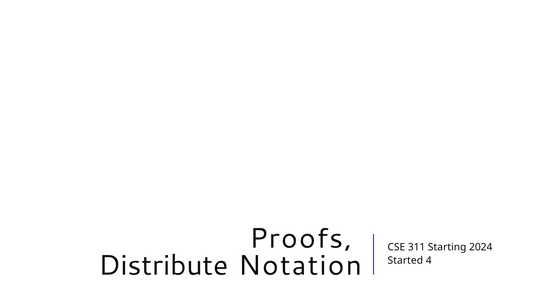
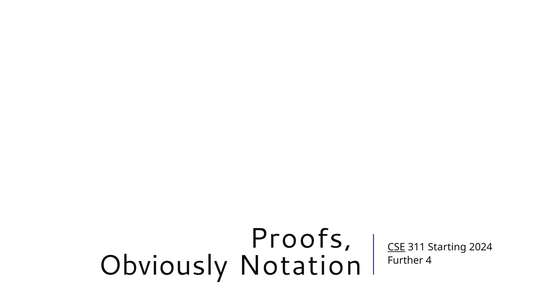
CSE underline: none -> present
Distribute: Distribute -> Obviously
Started: Started -> Further
